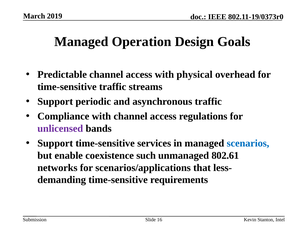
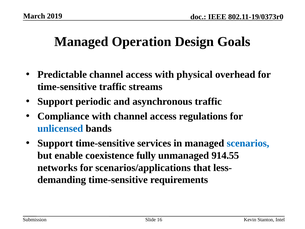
unlicensed colour: purple -> blue
such: such -> fully
802.61: 802.61 -> 914.55
